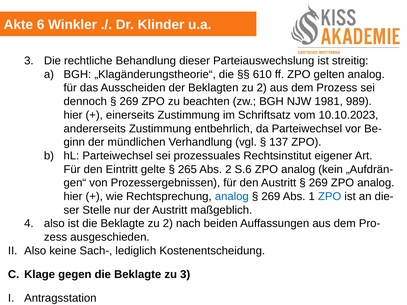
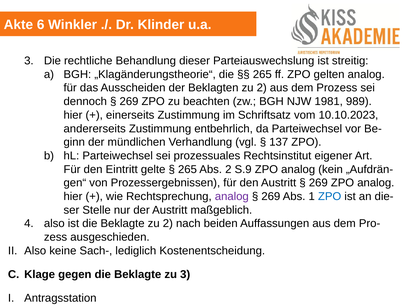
610 at (262, 74): 610 -> 265
S.6: S.6 -> S.9
analog at (232, 197) colour: blue -> purple
